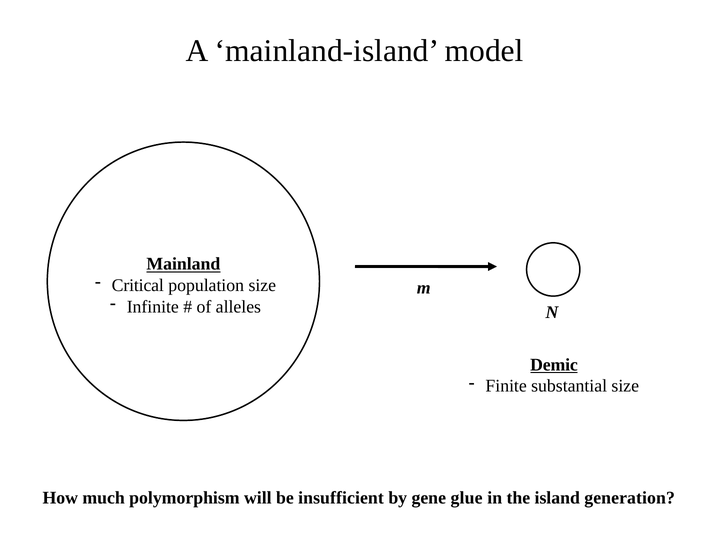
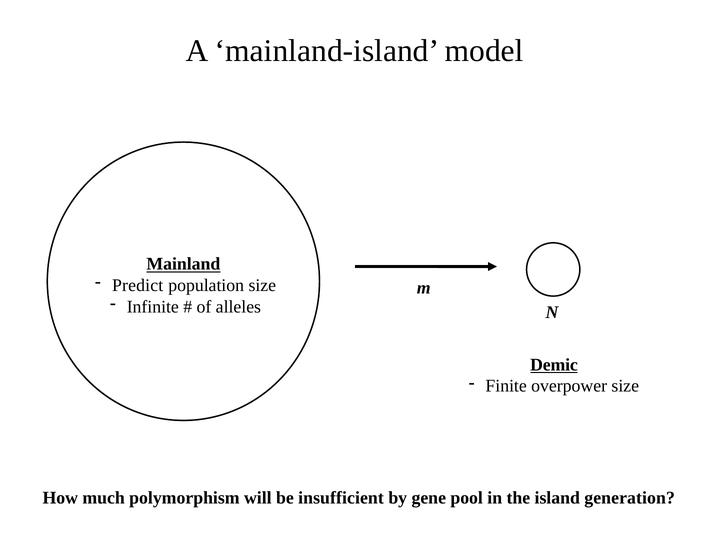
Critical: Critical -> Predict
substantial: substantial -> overpower
glue: glue -> pool
